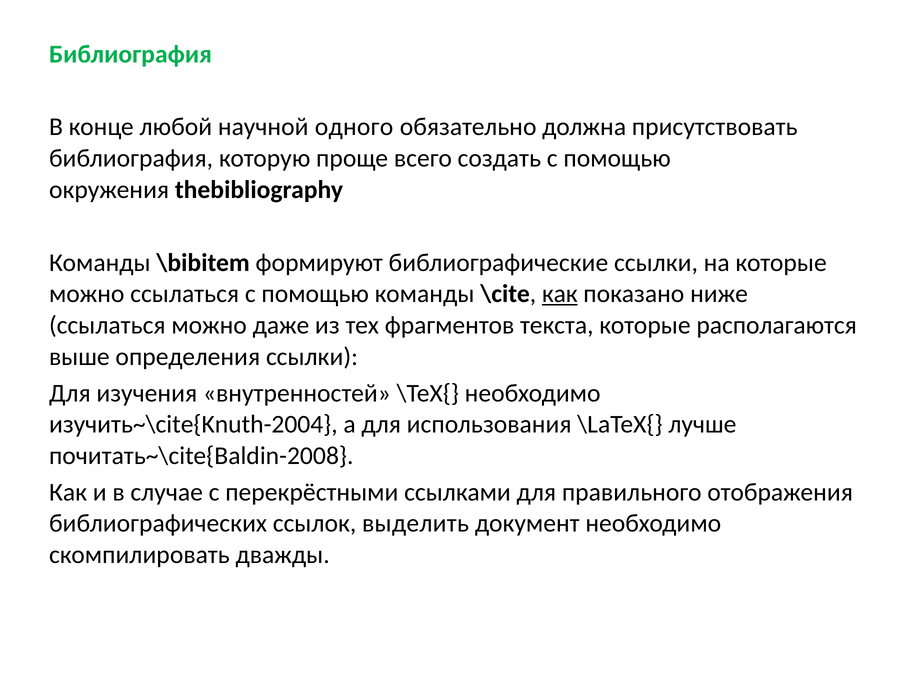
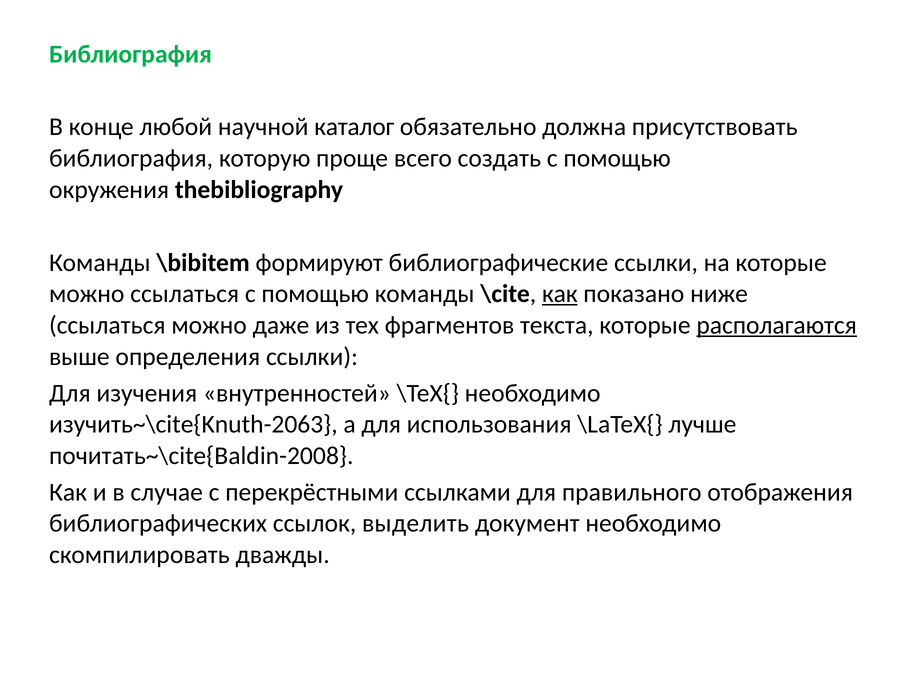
одного: одного -> каталог
располагаются underline: none -> present
изучить~\cite{Knuth-2004: изучить~\cite{Knuth-2004 -> изучить~\cite{Knuth-2063
